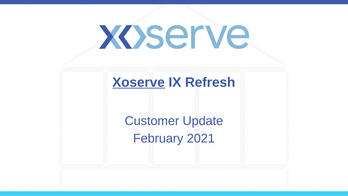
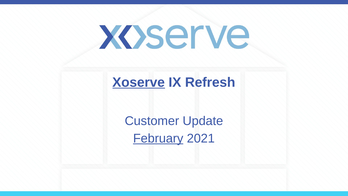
February underline: none -> present
